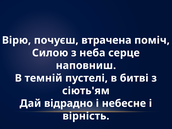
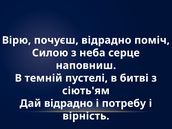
почуєш втрачена: втрачена -> відрадно
небесне: небесне -> потребу
